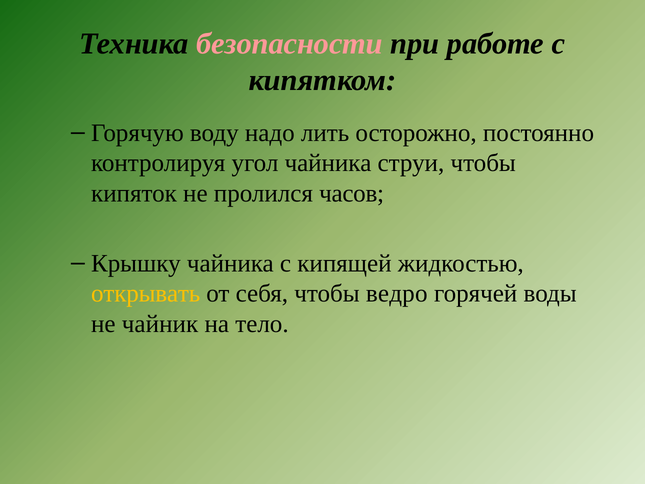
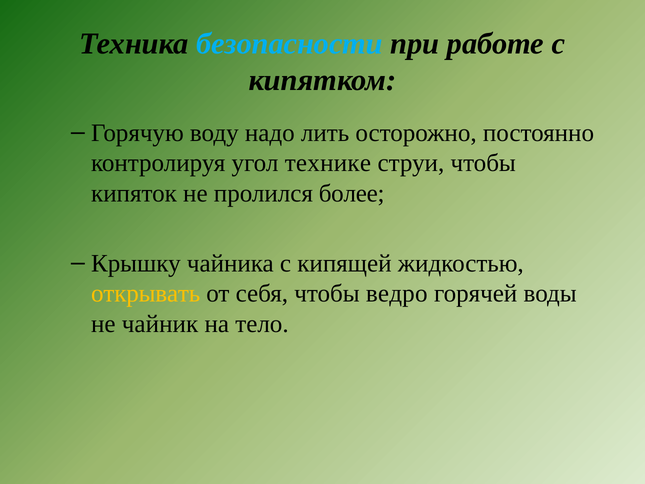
безопасности colour: pink -> light blue
угол чайника: чайника -> технике
часов: часов -> более
